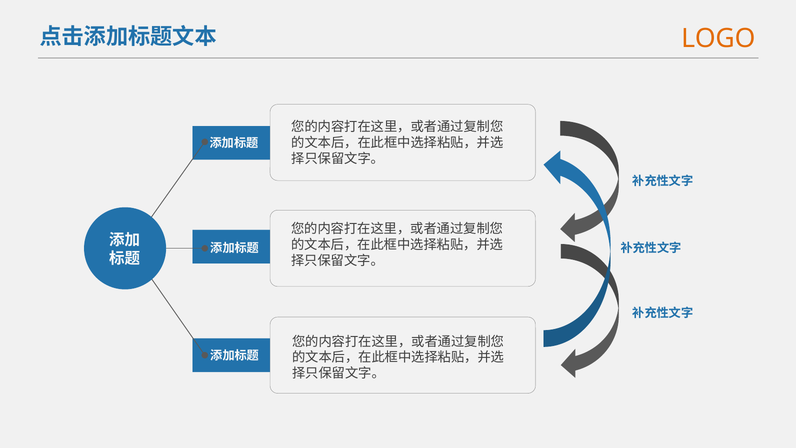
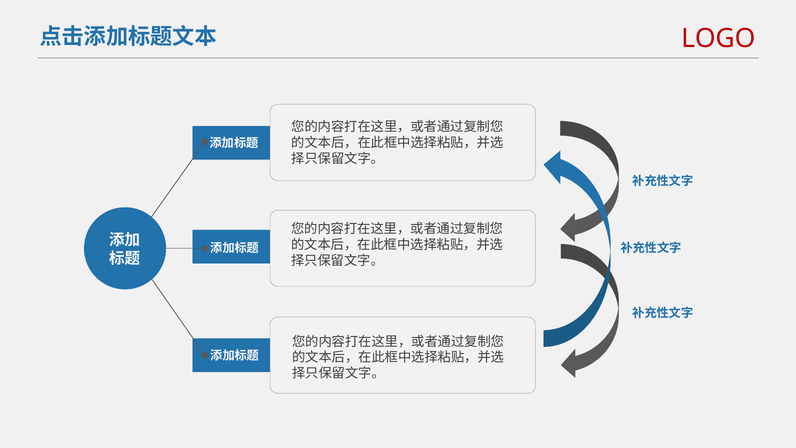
LOGO colour: orange -> red
